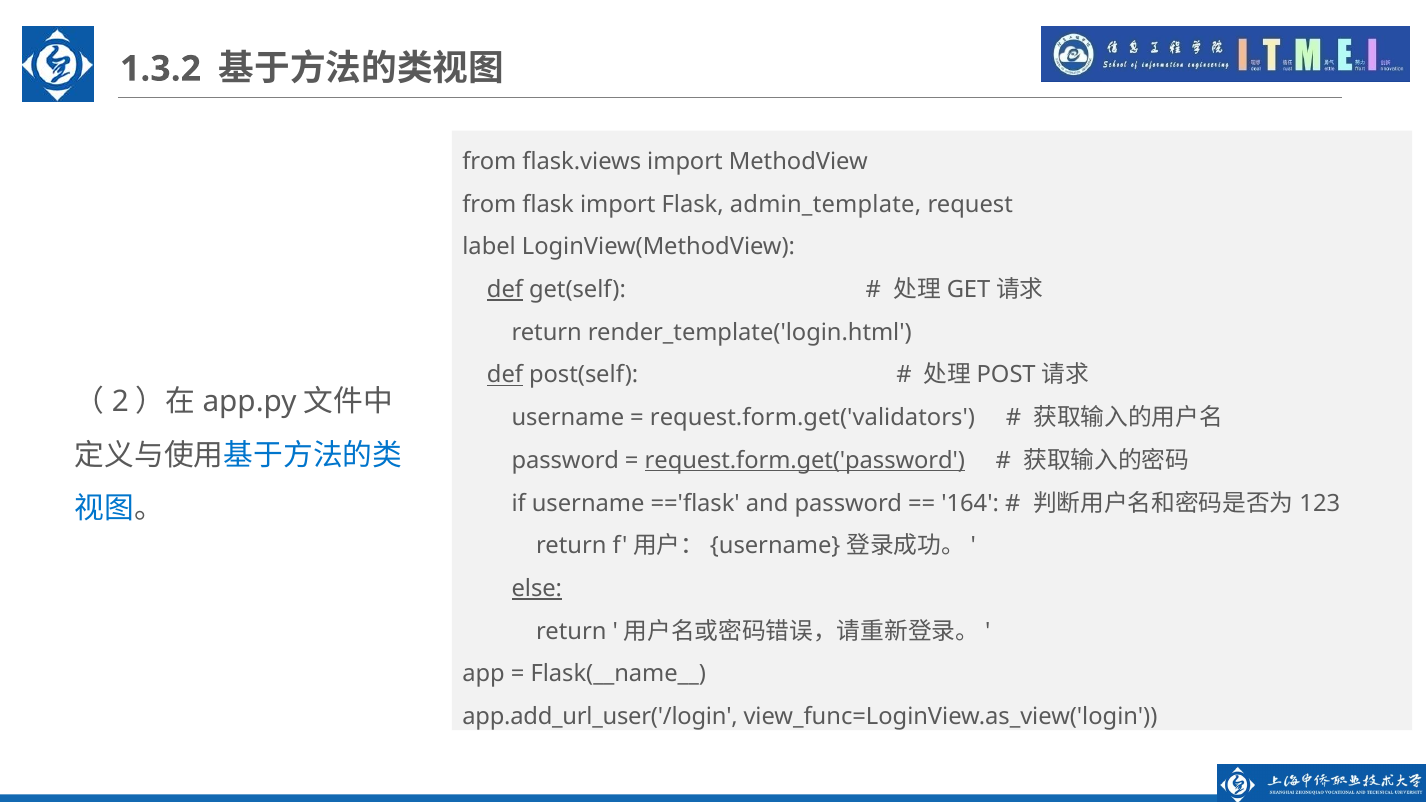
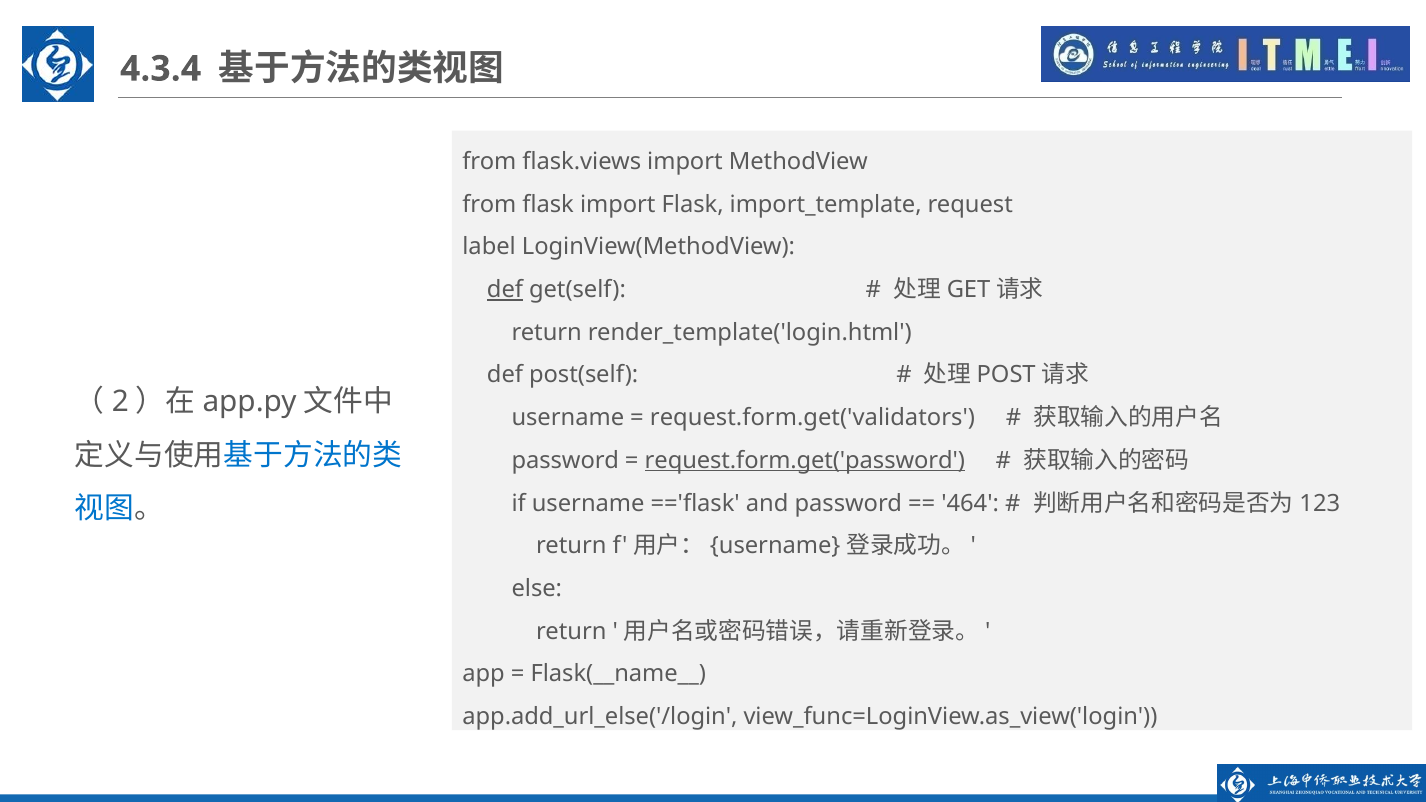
1.3.2: 1.3.2 -> 4.3.4
admin_template: admin_template -> import_template
def at (505, 375) underline: present -> none
164: 164 -> 464
else underline: present -> none
app.add_url_user('/login: app.add_url_user('/login -> app.add_url_else('/login
